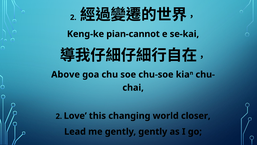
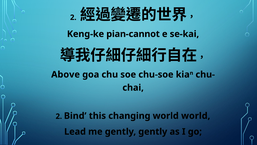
Love: Love -> Bind
world closer: closer -> world
